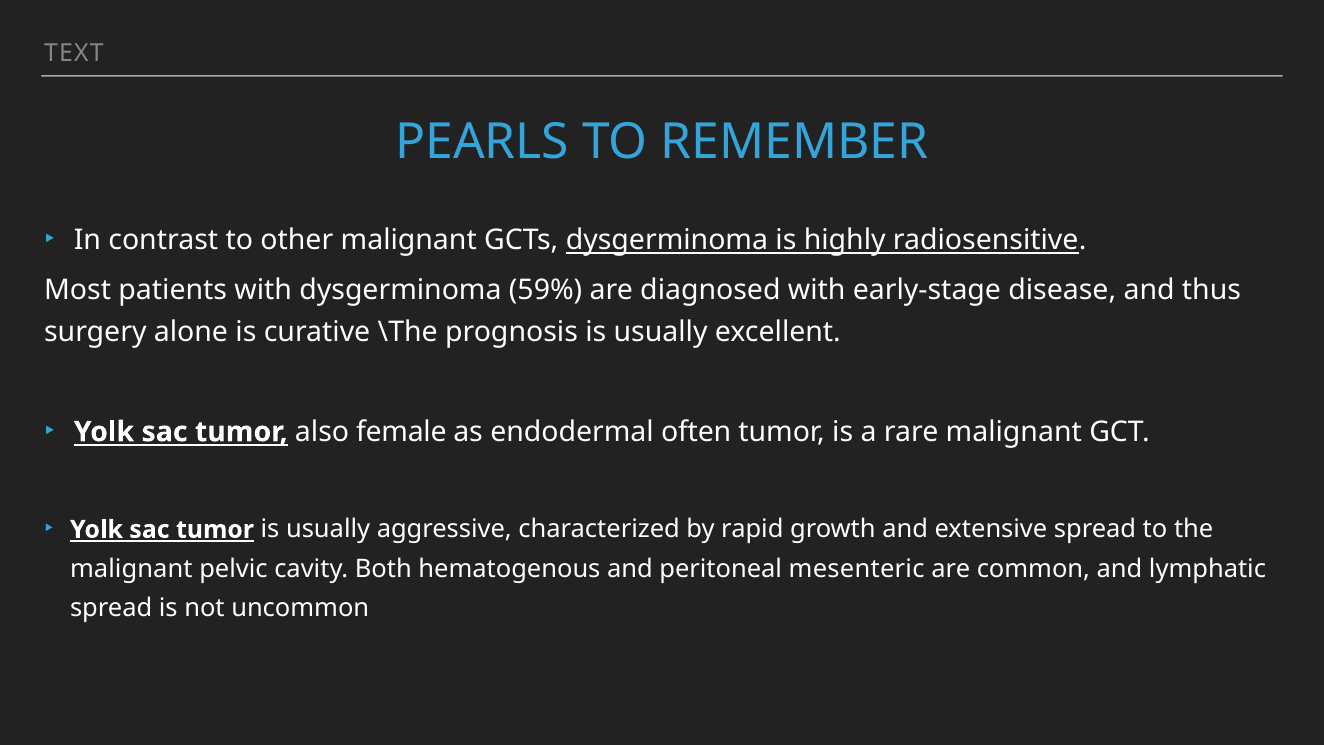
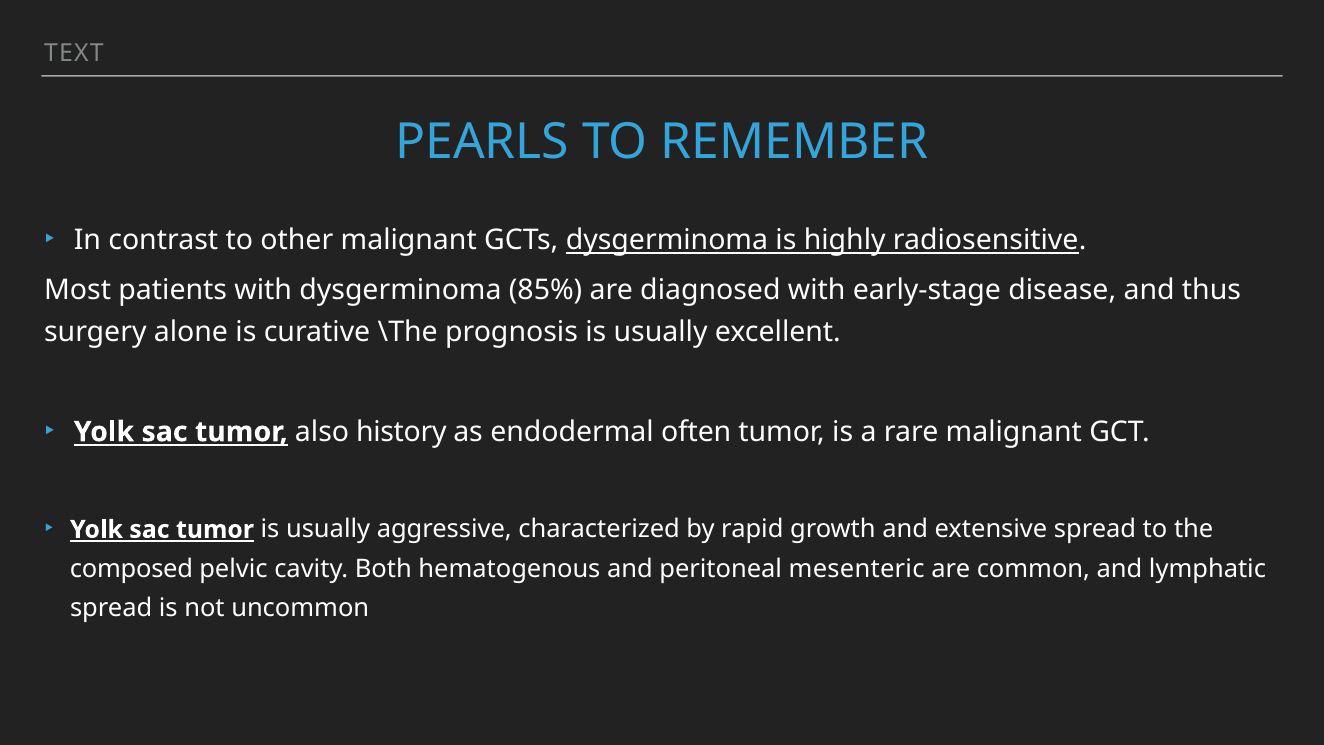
59%: 59% -> 85%
female: female -> history
malignant at (131, 568): malignant -> composed
